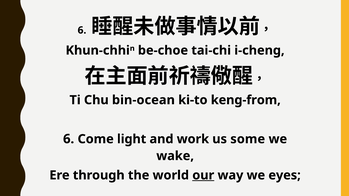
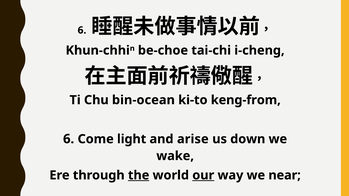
work: work -> arise
some: some -> down
the underline: none -> present
eyes: eyes -> near
